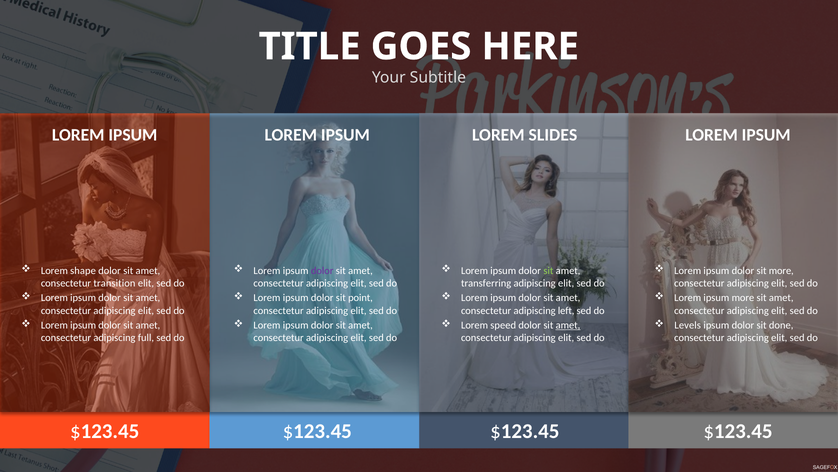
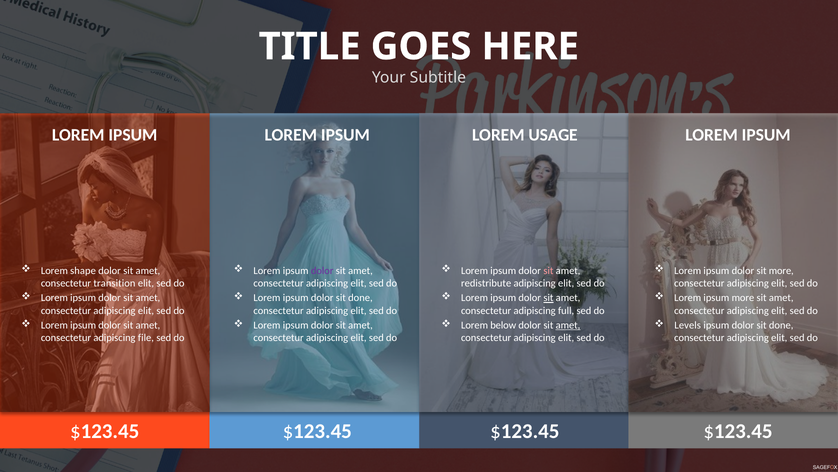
SLIDES: SLIDES -> USAGE
sit at (548, 270) colour: light green -> pink
transferring: transferring -> redistribute
point at (361, 298): point -> done
sit at (548, 298) underline: none -> present
left: left -> full
speed: speed -> below
full: full -> file
